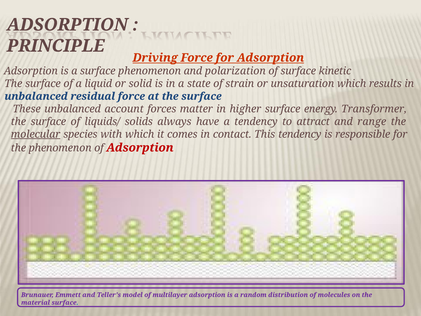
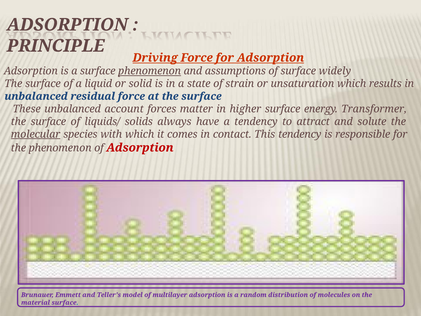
phenomenon at (150, 71) underline: none -> present
polarization: polarization -> assumptions
kinetic: kinetic -> widely
range: range -> solute
